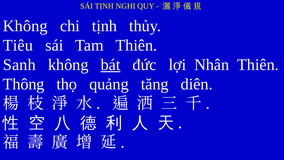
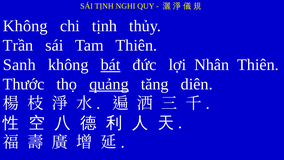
Tiêu: Tiêu -> Trần
Thông: Thông -> Thước
quảng underline: none -> present
